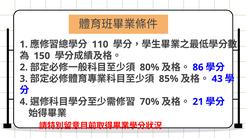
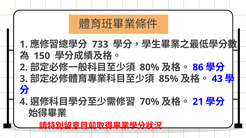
110: 110 -> 733
